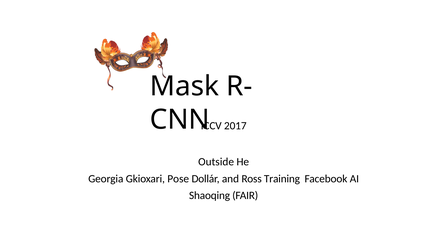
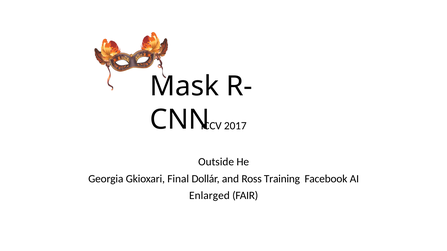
Pose: Pose -> Final
Shaoqing: Shaoqing -> Enlarged
